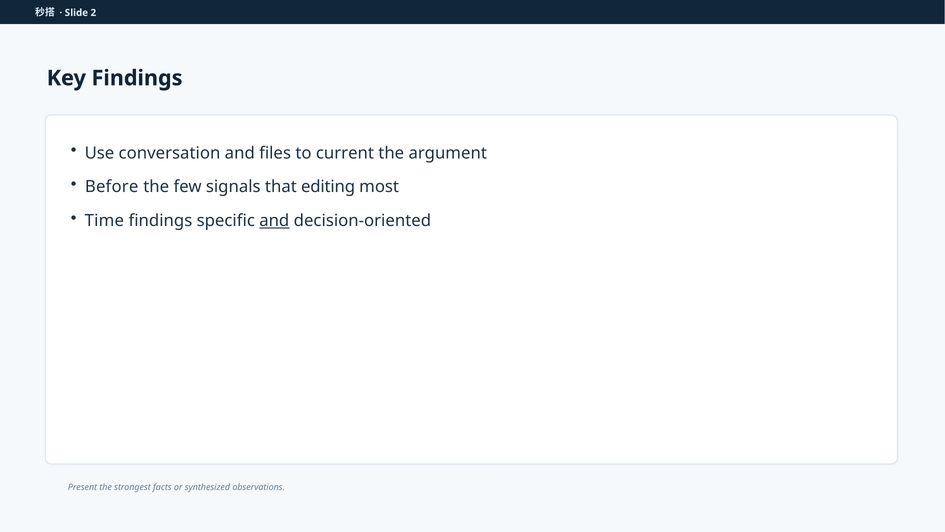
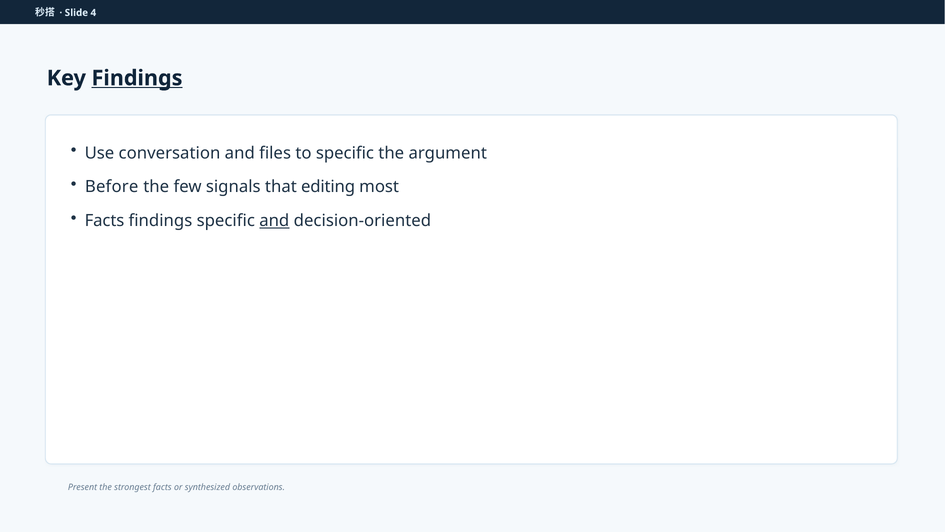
2: 2 -> 4
Findings at (137, 78) underline: none -> present
to current: current -> specific
Time at (104, 221): Time -> Facts
